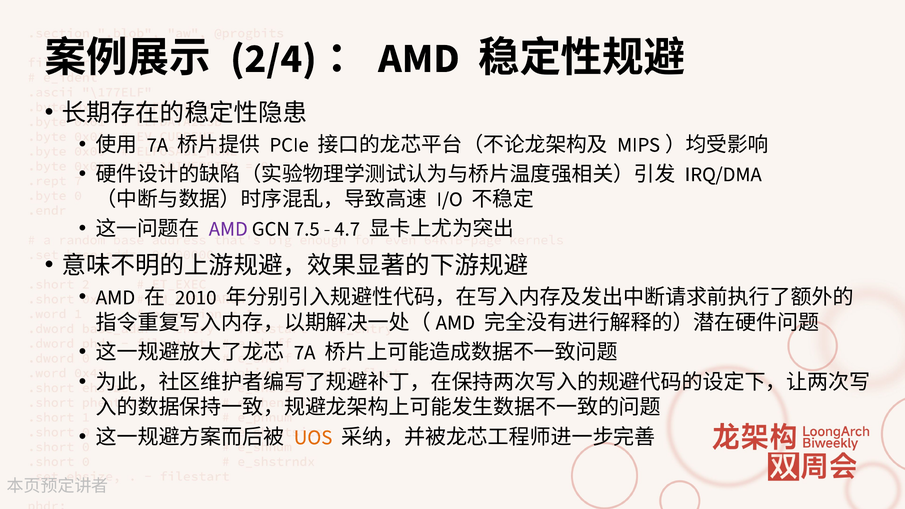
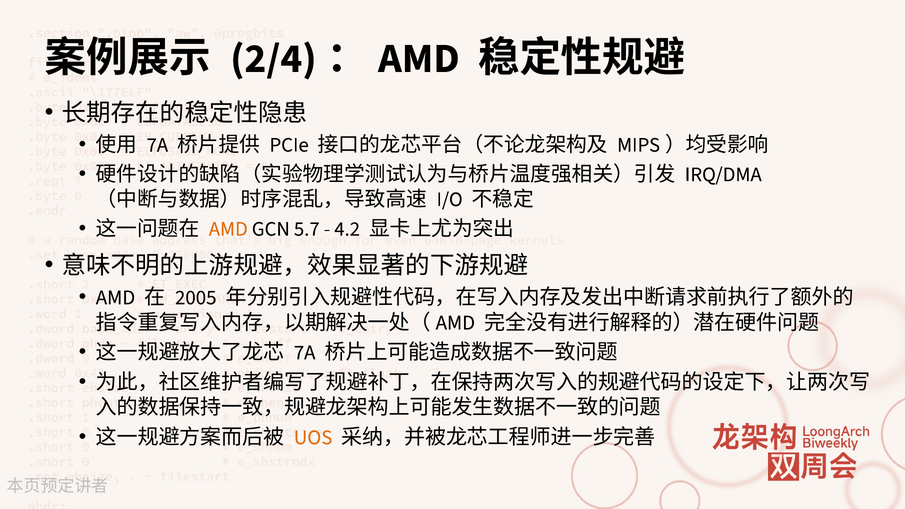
AMD at (228, 229) colour: purple -> orange
7.5: 7.5 -> 5.7
4.7: 4.7 -> 4.2
2010: 2010 -> 2005
